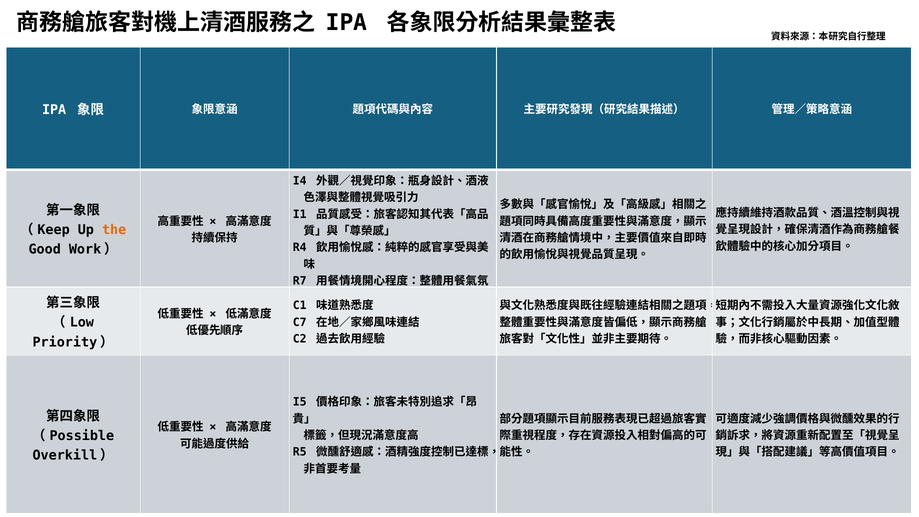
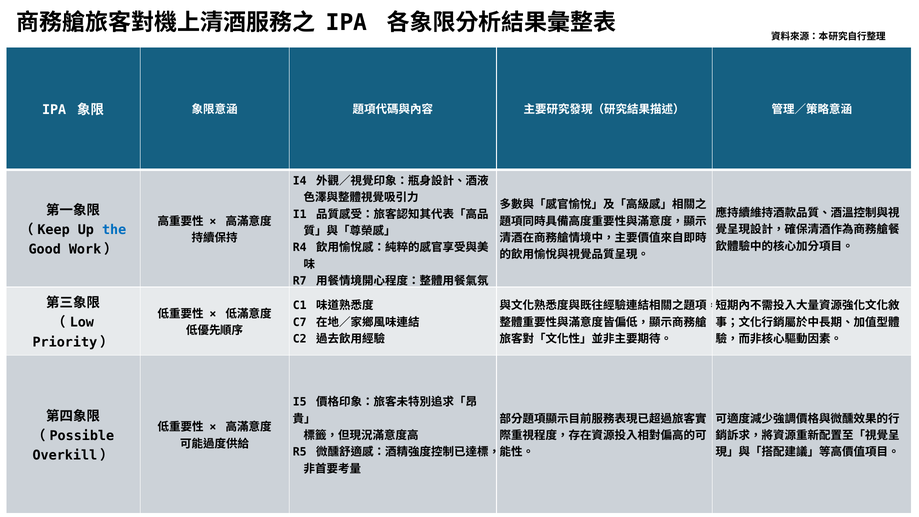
the colour: orange -> blue
